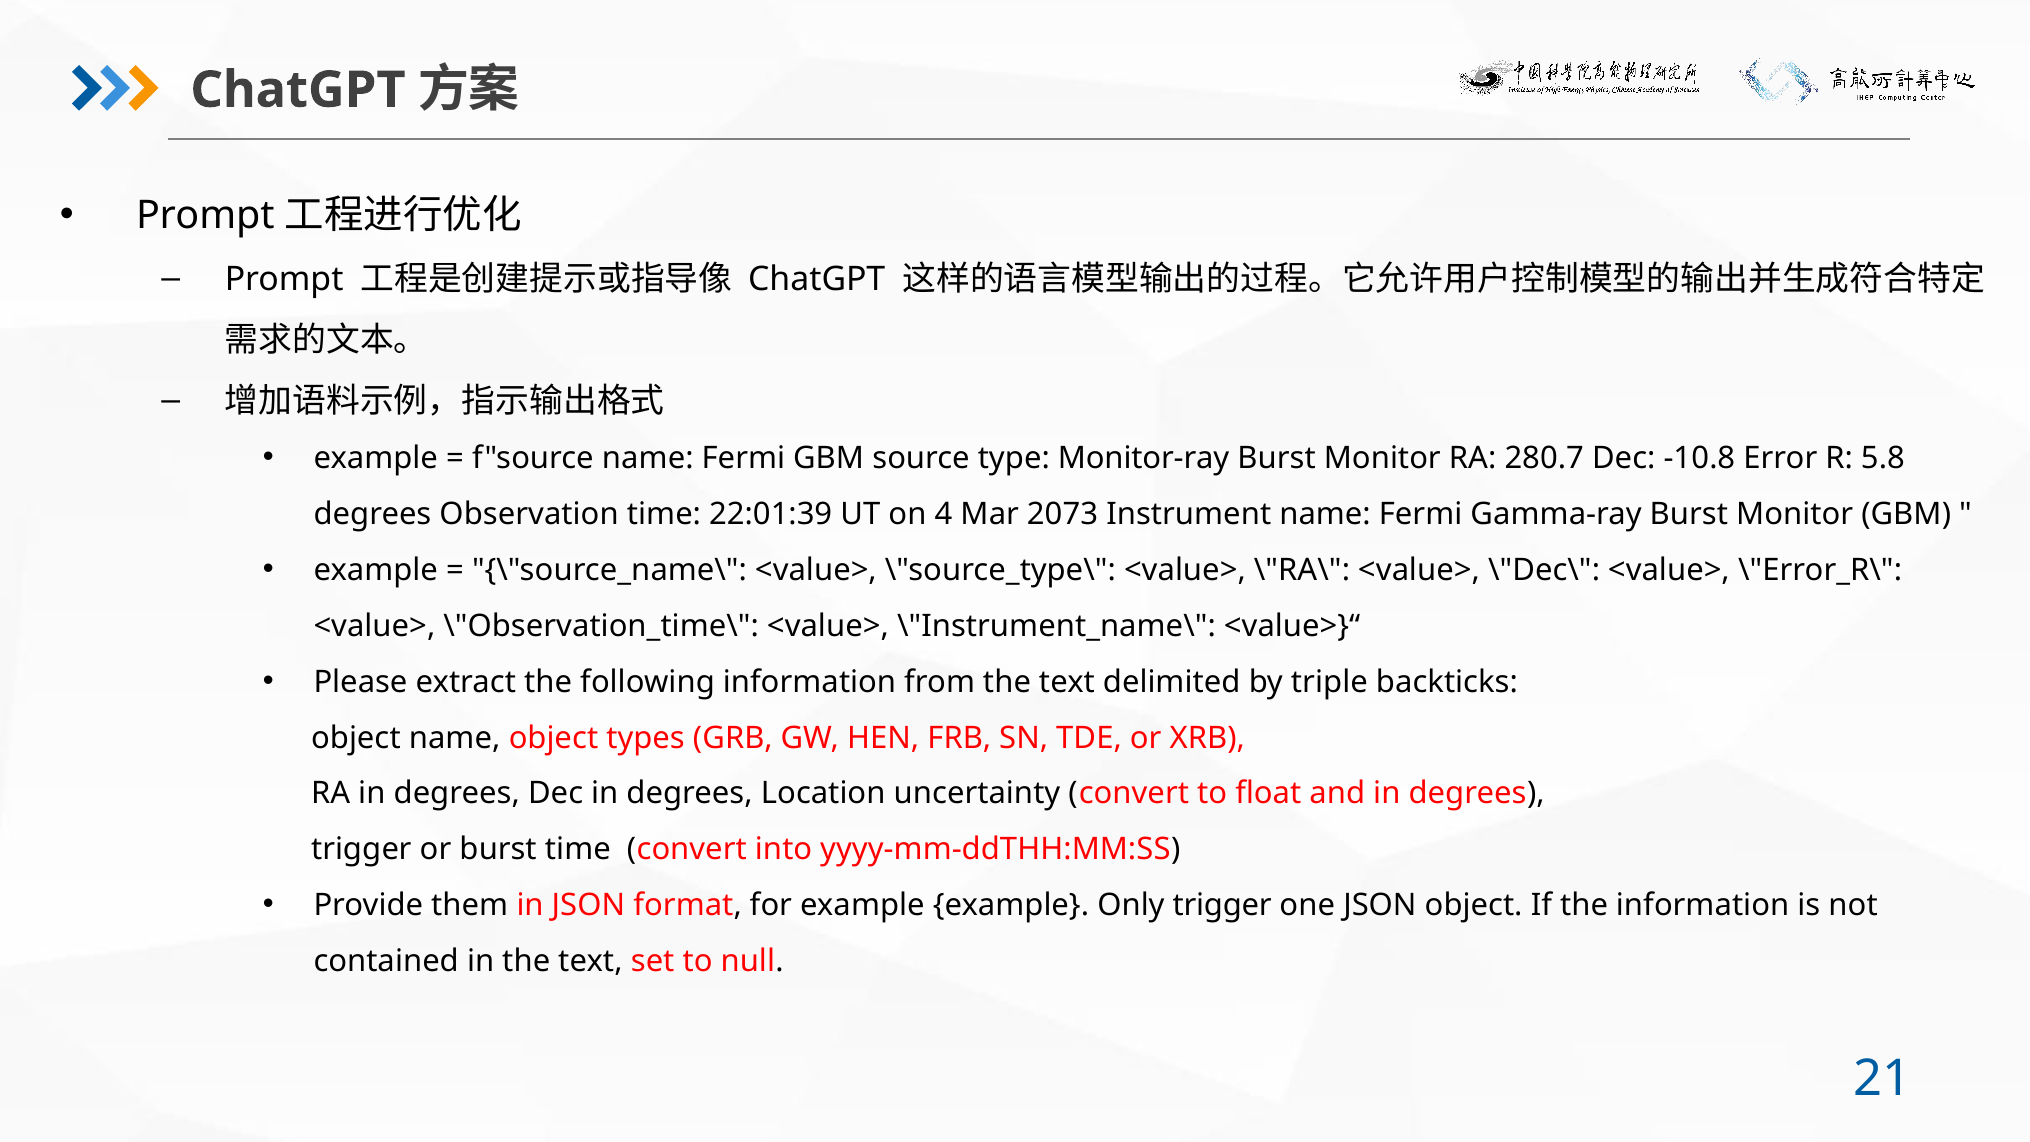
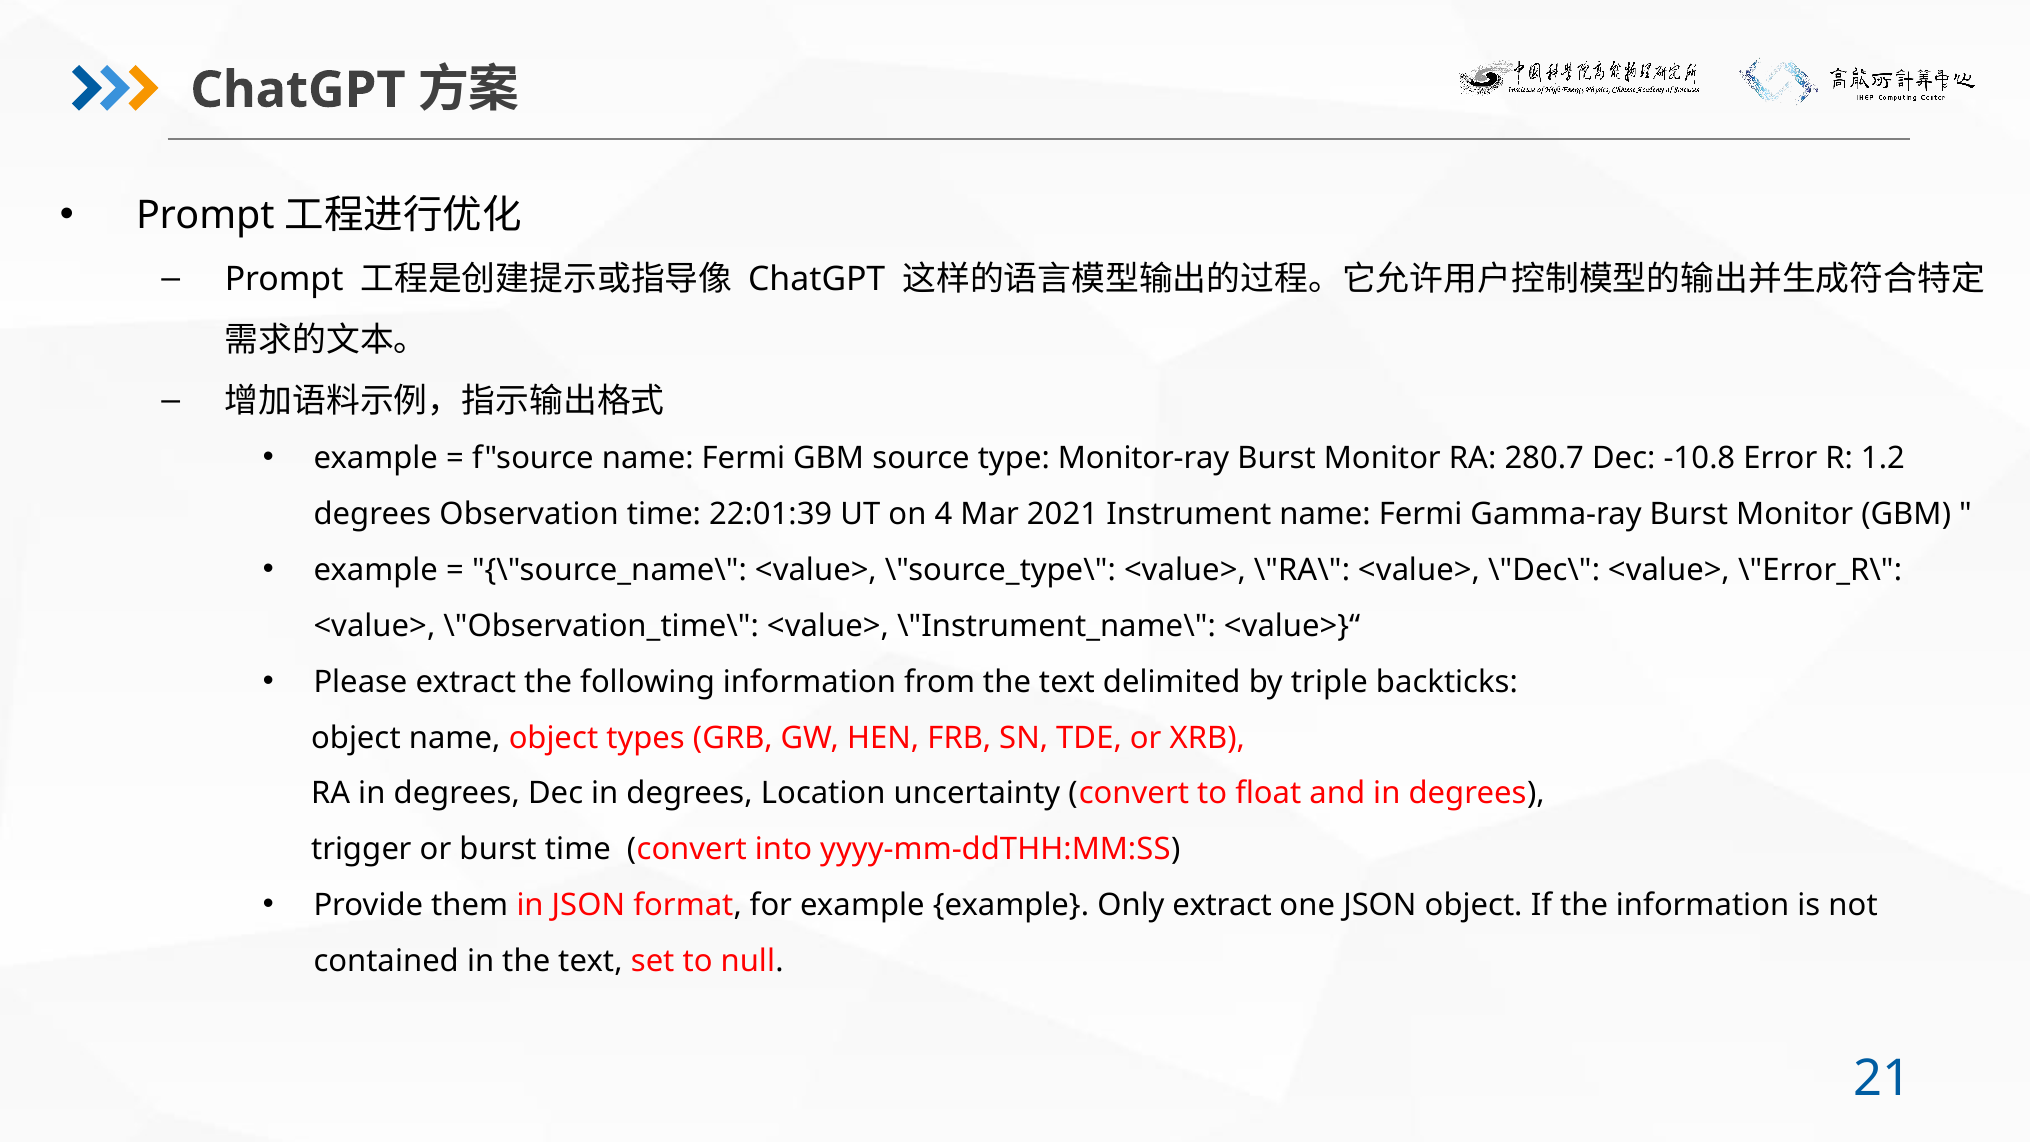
5.8: 5.8 -> 1.2
2073: 2073 -> 2021
Only trigger: trigger -> extract
